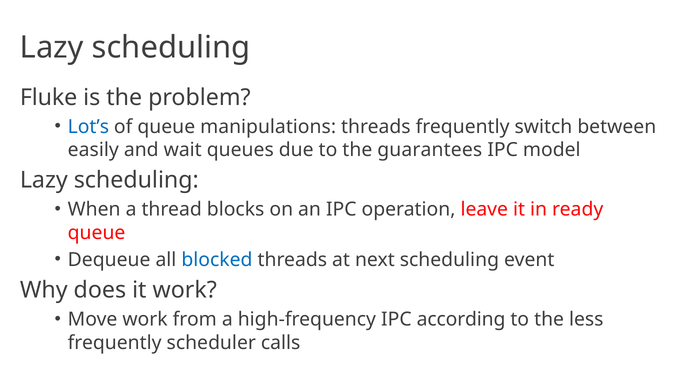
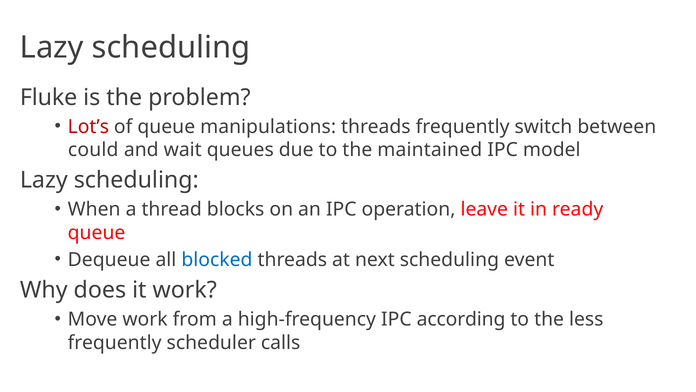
Lot’s colour: blue -> red
easily: easily -> could
guarantees: guarantees -> maintained
